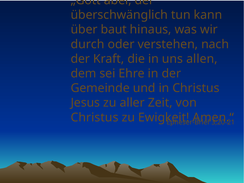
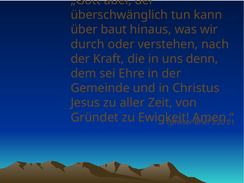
allen: allen -> denn
Christus at (95, 117): Christus -> Gründet
